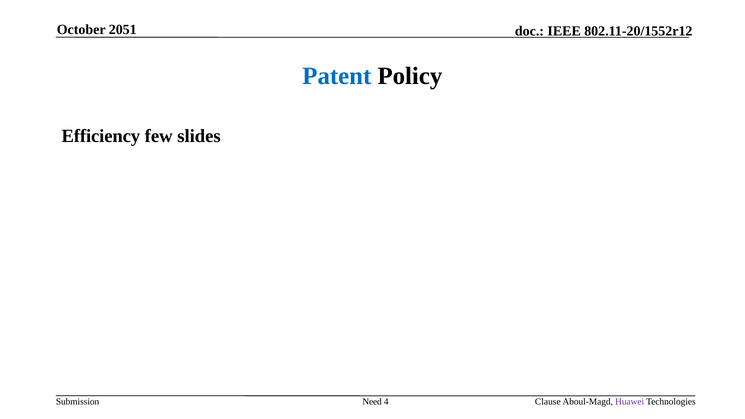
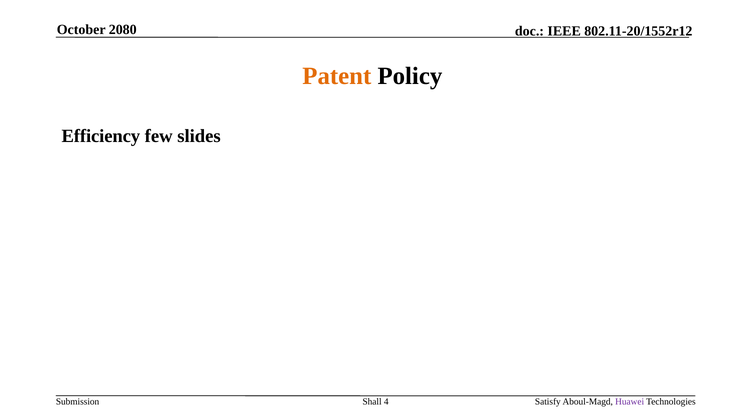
2051: 2051 -> 2080
Patent colour: blue -> orange
Need: Need -> Shall
Clause: Clause -> Satisfy
